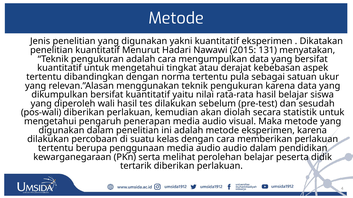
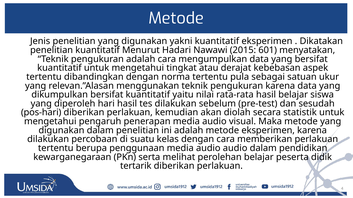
131: 131 -> 601
wali: wali -> hari
pos-wali: pos-wali -> pos-hari
